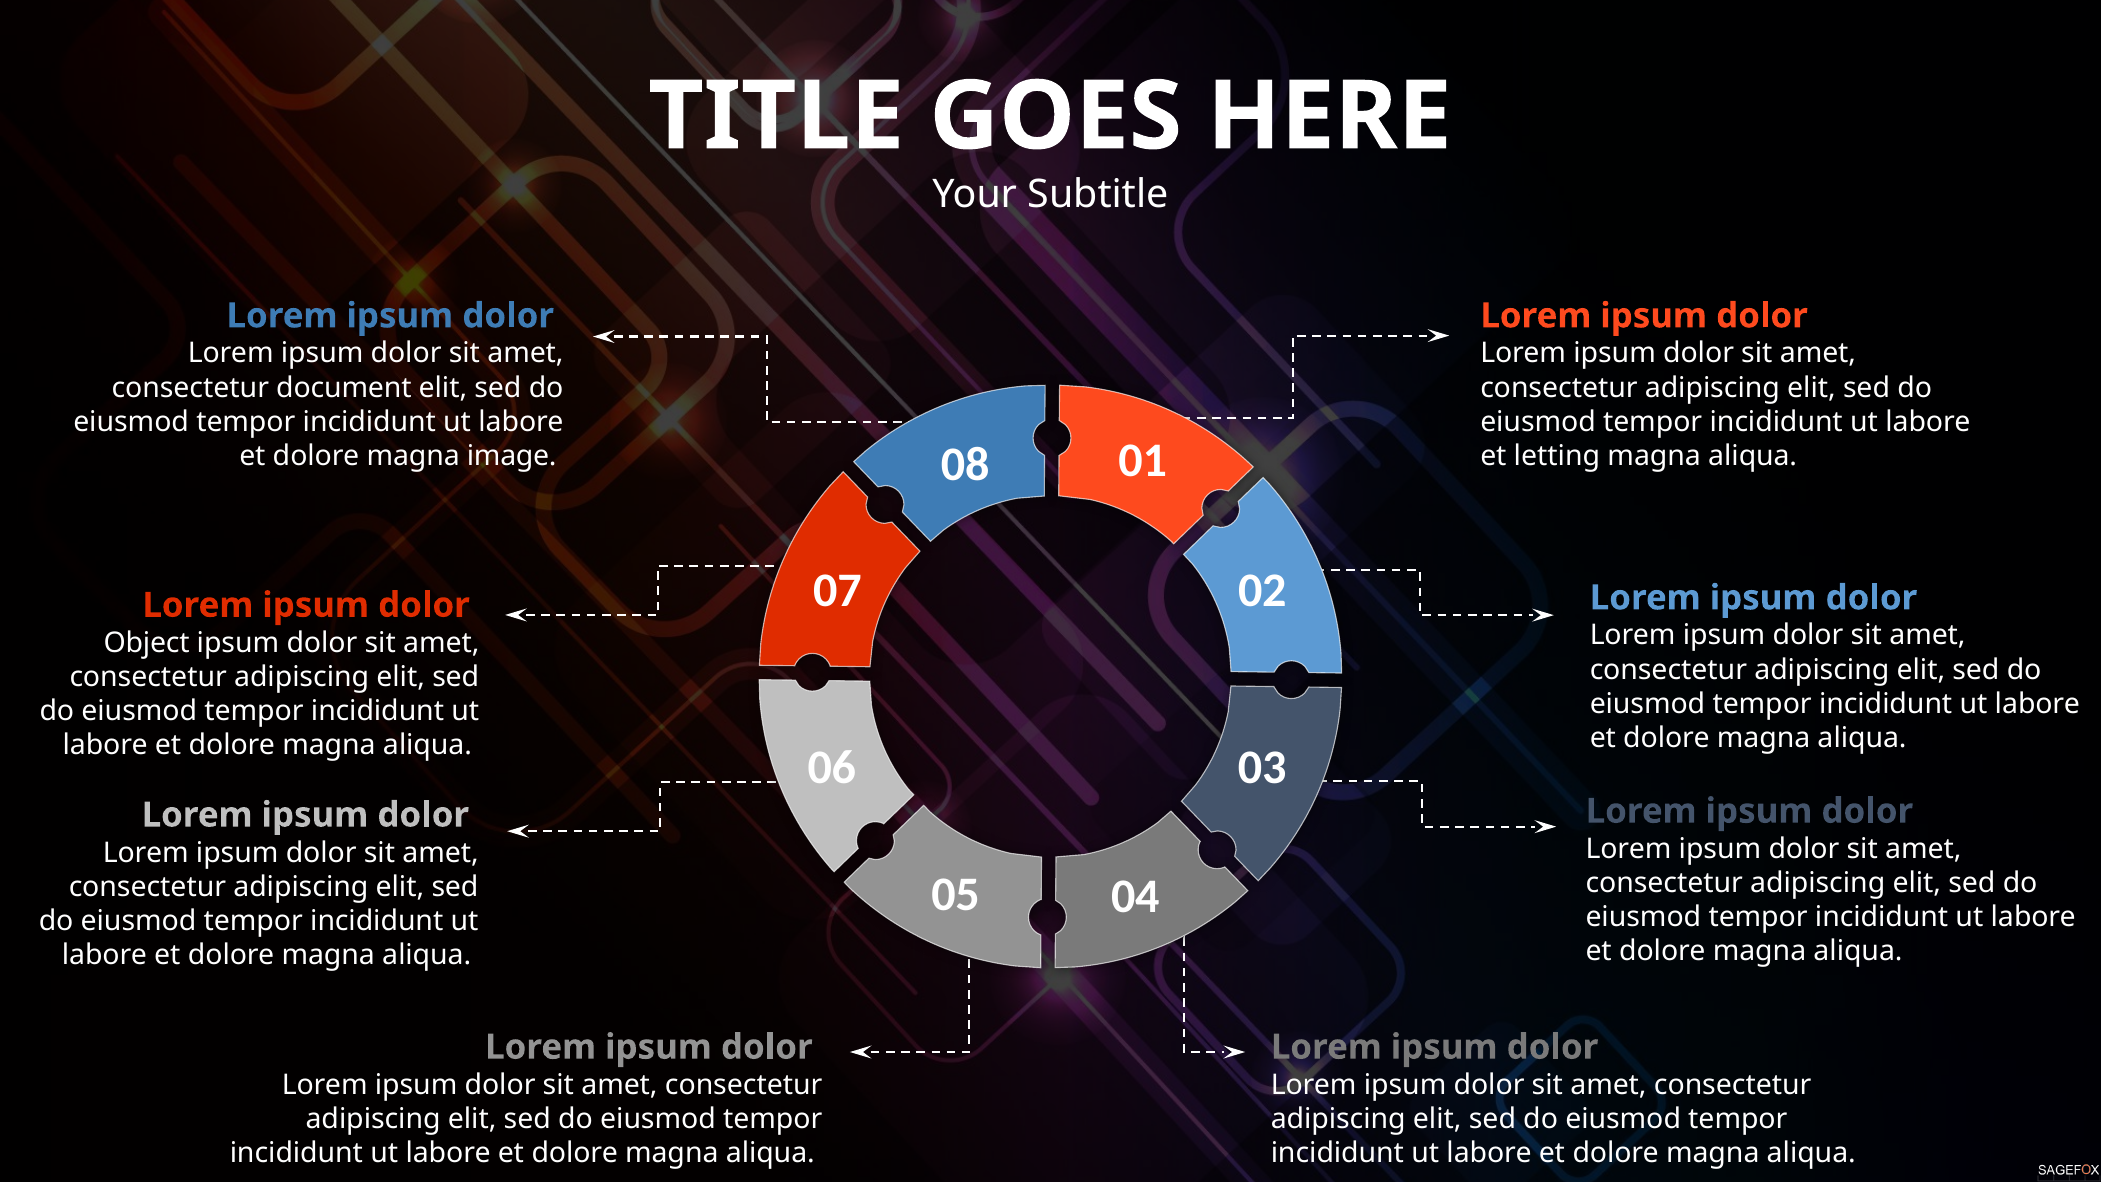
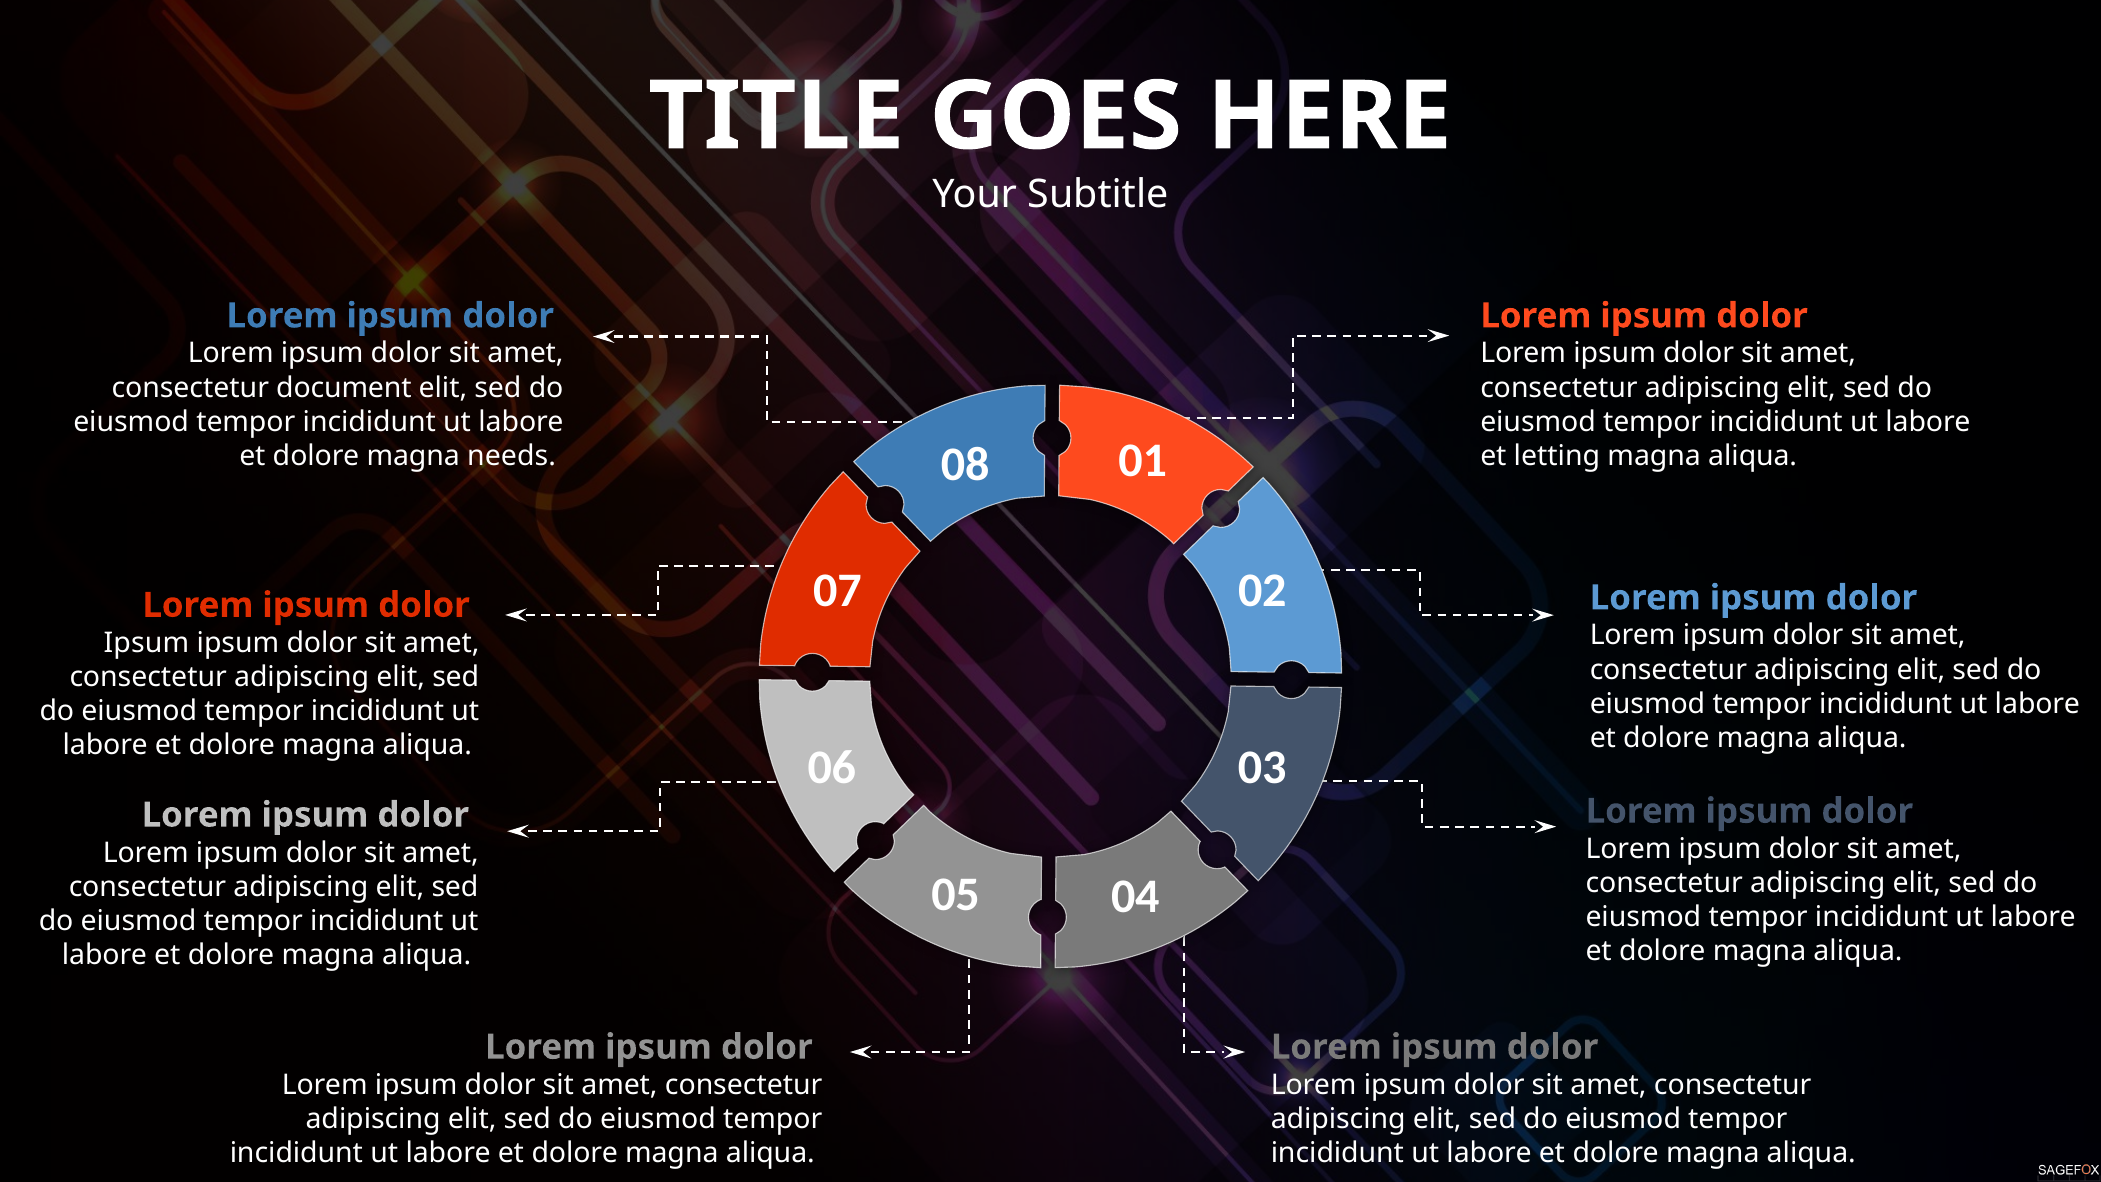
image: image -> needs
Object at (147, 643): Object -> Ipsum
